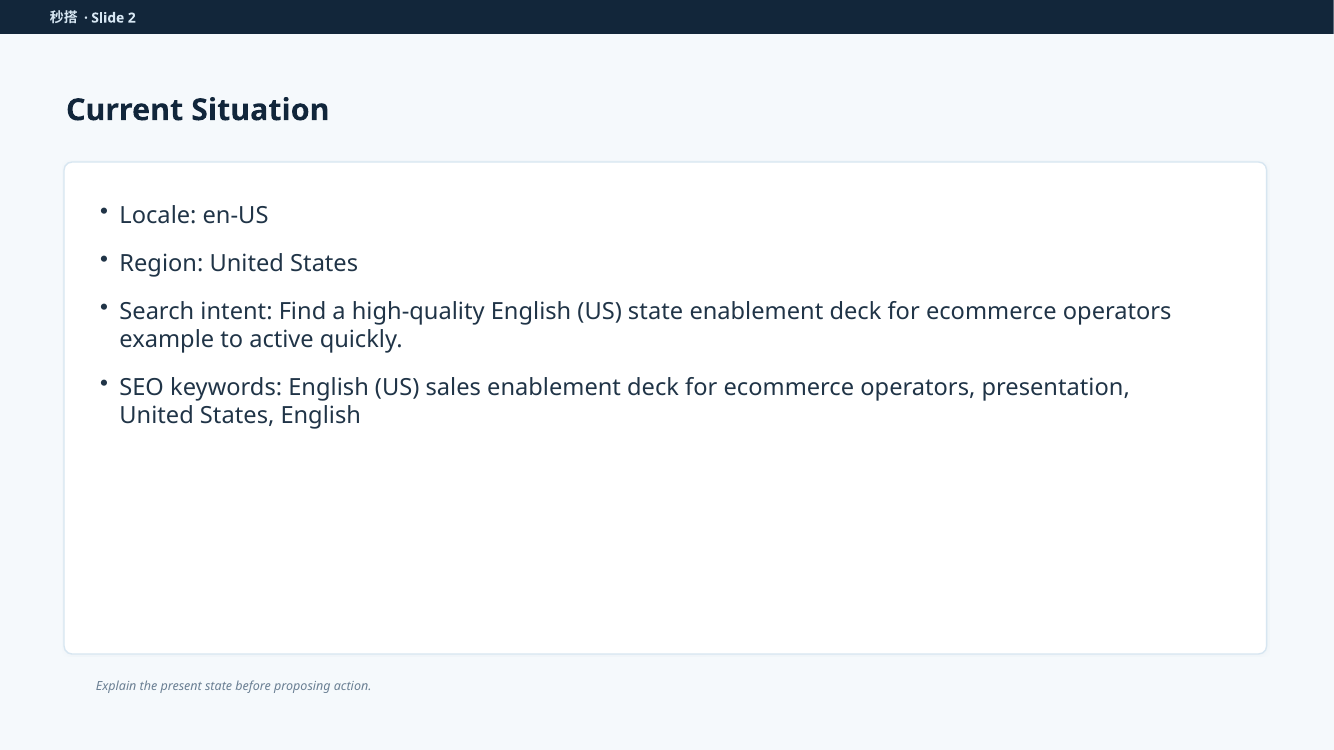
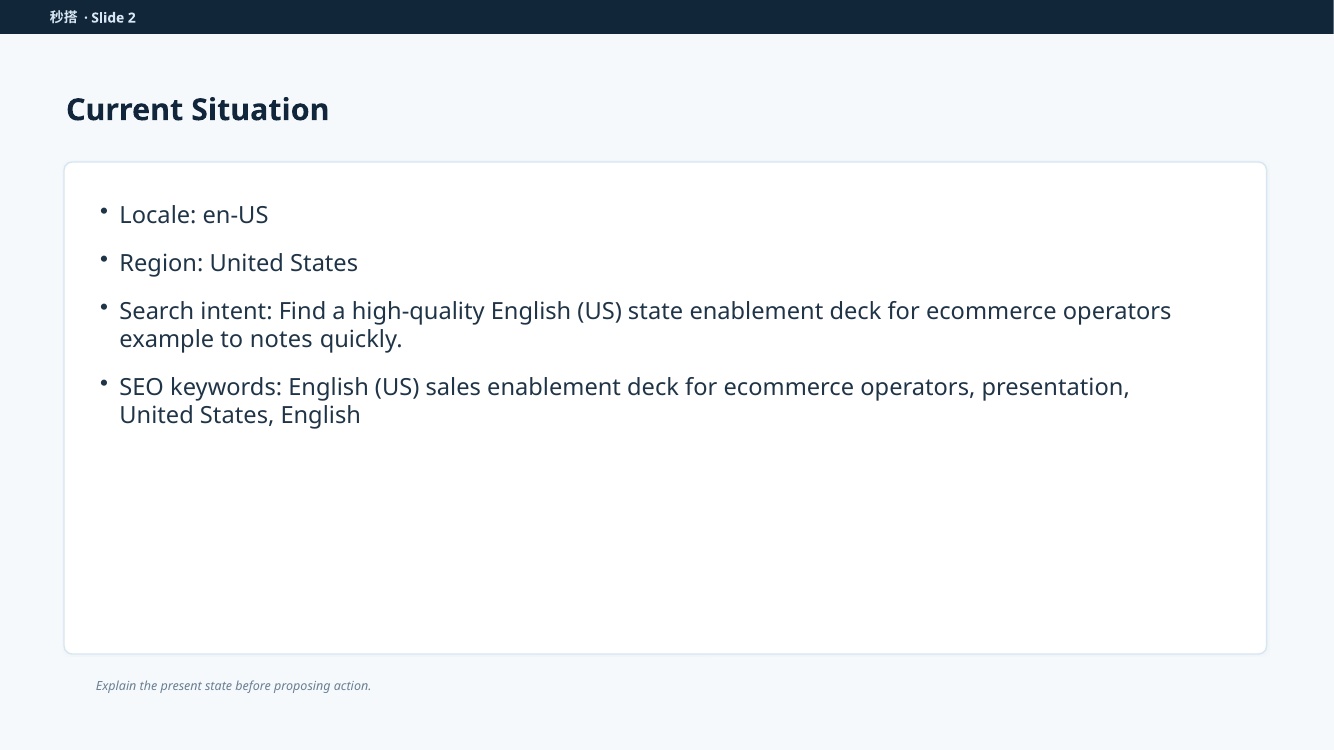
active: active -> notes
